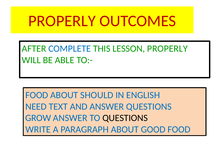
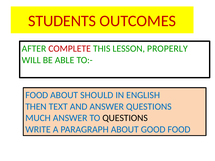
PROPERLY at (62, 21): PROPERLY -> STUDENTS
COMPLETE colour: blue -> red
NEED: NEED -> THEN
GROW: GROW -> MUCH
